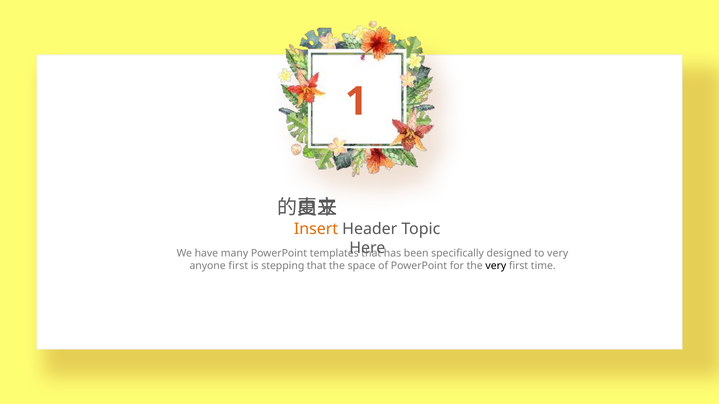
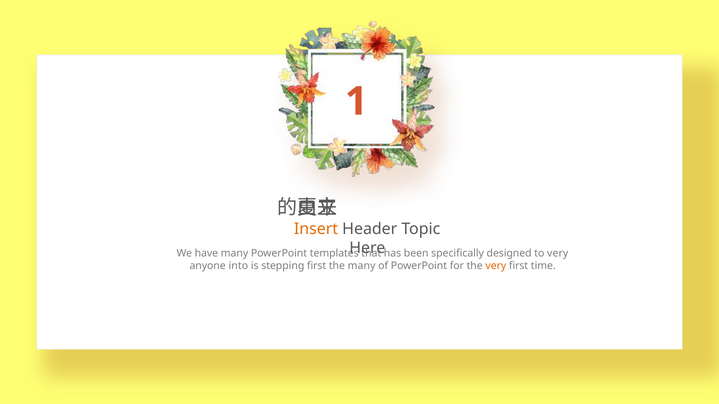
anyone first: first -> into
stepping that: that -> first
the space: space -> many
very at (496, 266) colour: black -> orange
